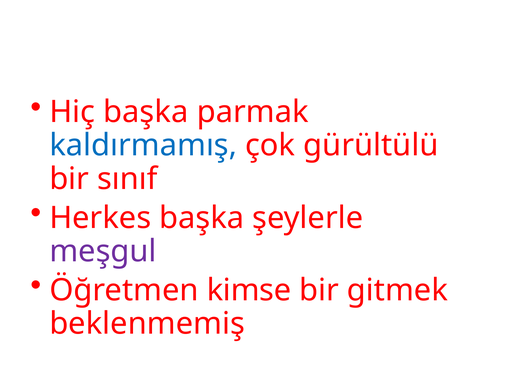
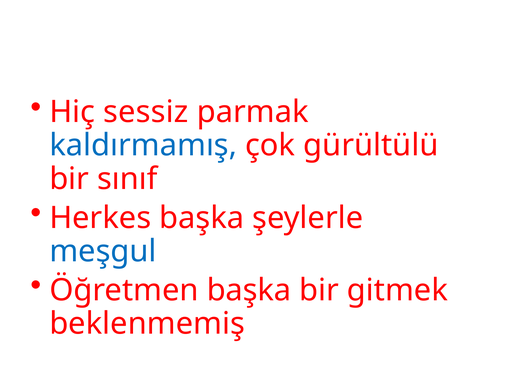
Hiç başka: başka -> sessiz
meşgul colour: purple -> blue
Öğretmen kimse: kimse -> başka
